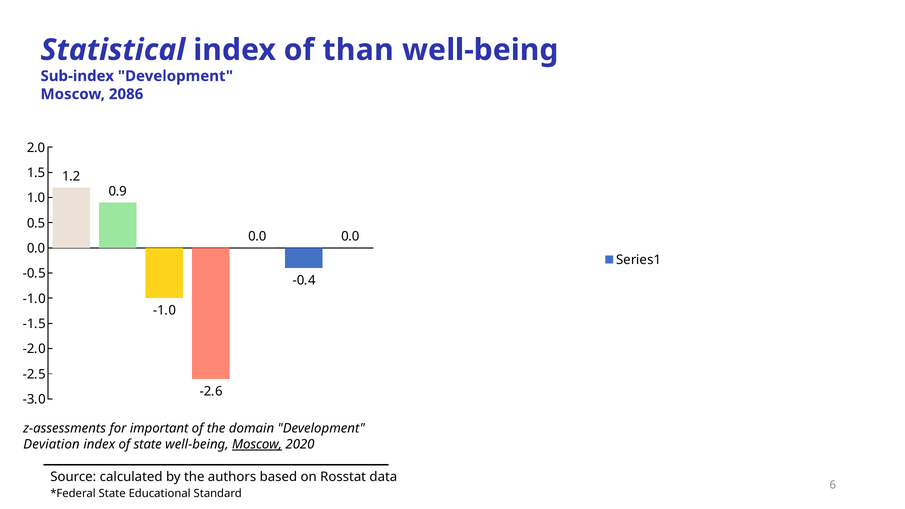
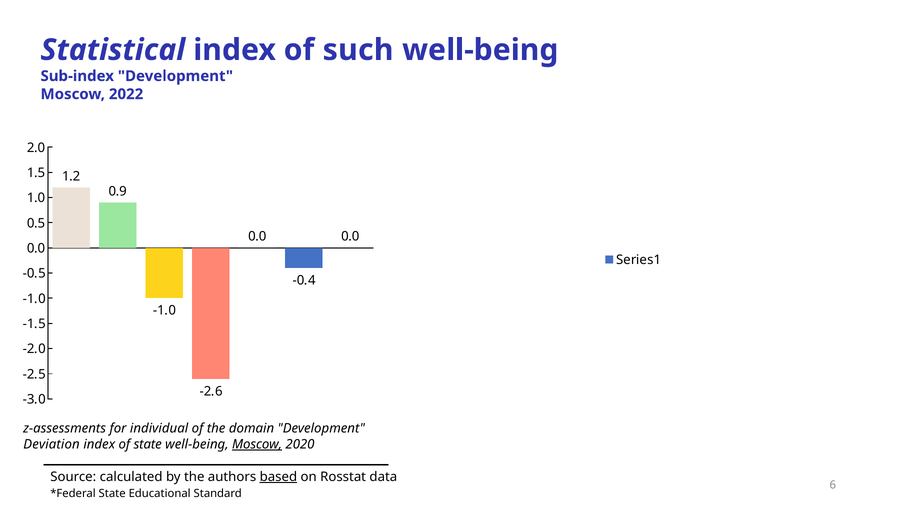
than: than -> such
2086: 2086 -> 2022
important: important -> individual
based underline: none -> present
